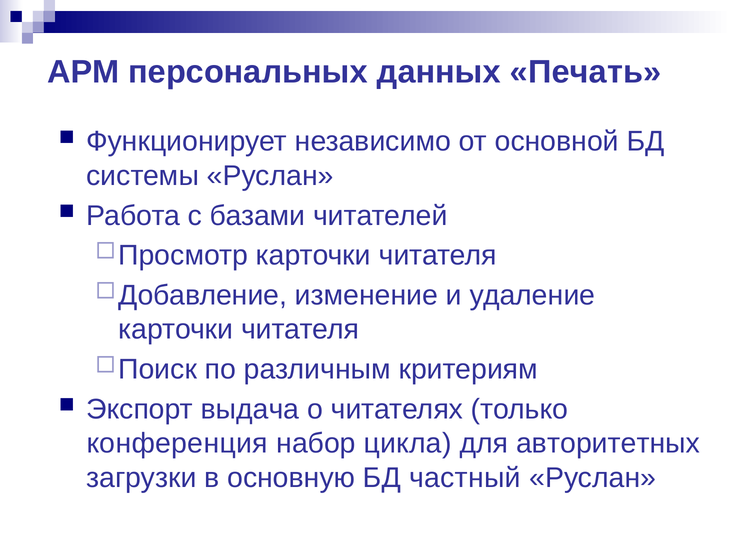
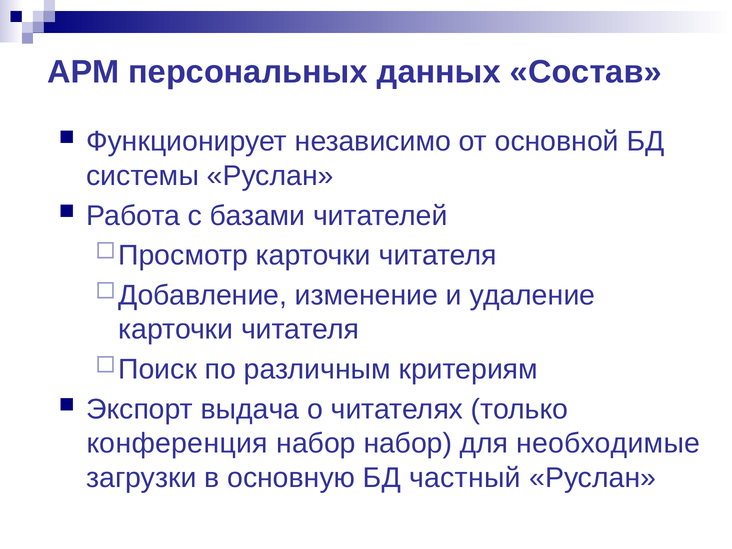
Печать: Печать -> Состав
набор цикла: цикла -> набор
авторитетных: авторитетных -> необходимые
